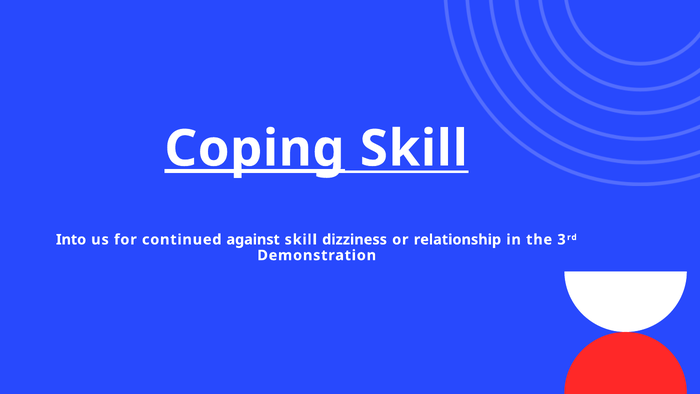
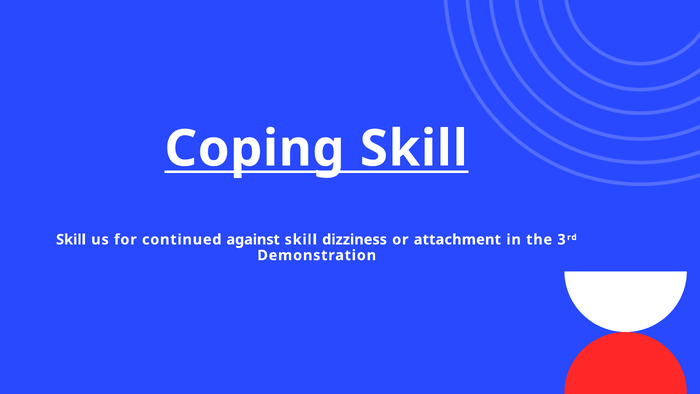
Coping underline: present -> none
Into at (71, 239): Into -> Skill
relationship: relationship -> attachment
